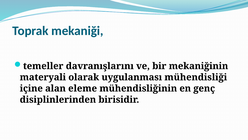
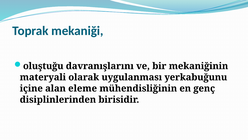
temeller: temeller -> oluştuğu
mühendisliği: mühendisliği -> yerkabuğunu
